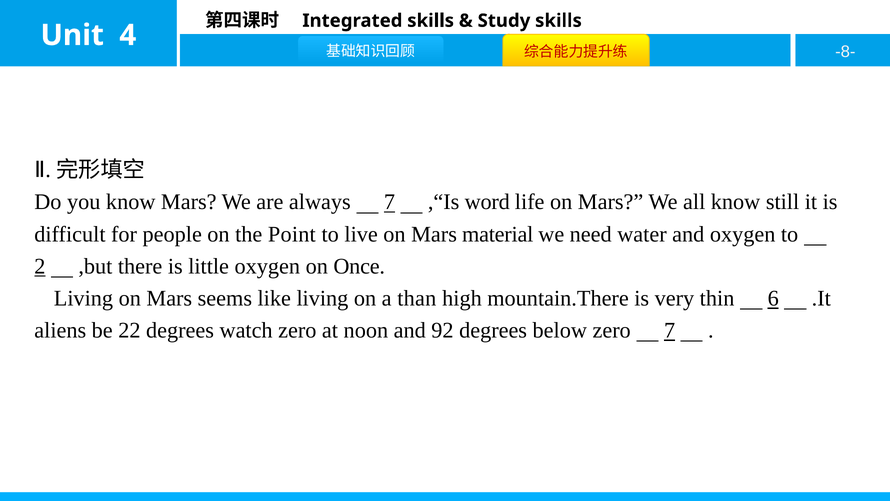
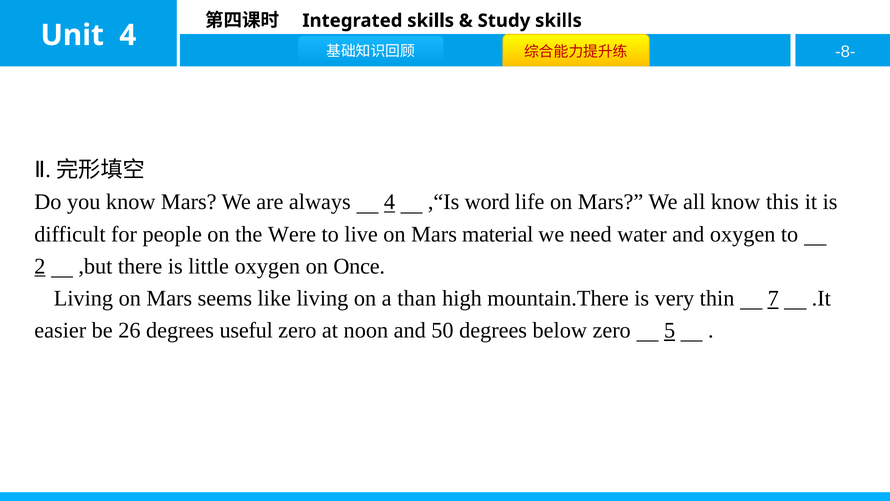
always 7: 7 -> 4
still: still -> this
Point: Point -> Were
6: 6 -> 7
aliens: aliens -> easier
22: 22 -> 26
watch: watch -> useful
92: 92 -> 50
zero 7: 7 -> 5
